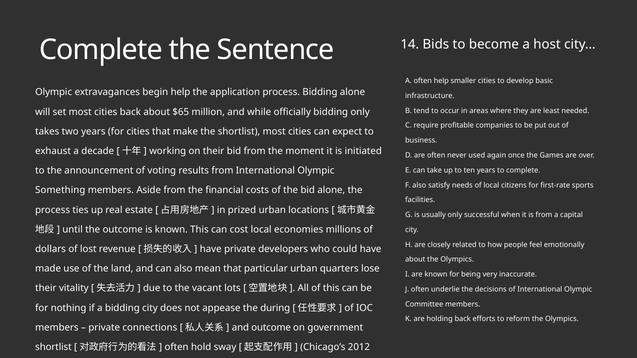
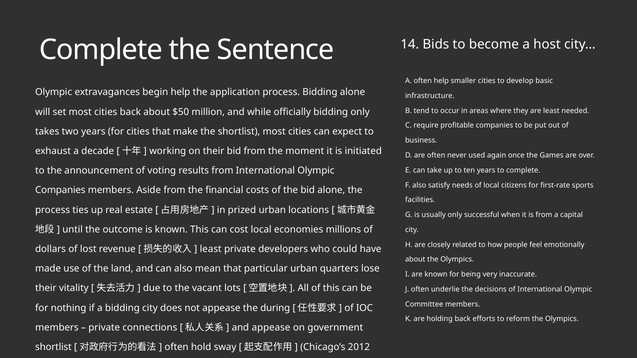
$65: $65 -> $50
Something at (60, 190): Something -> Companies
have at (211, 249): have -> least
and outcome: outcome -> appease
